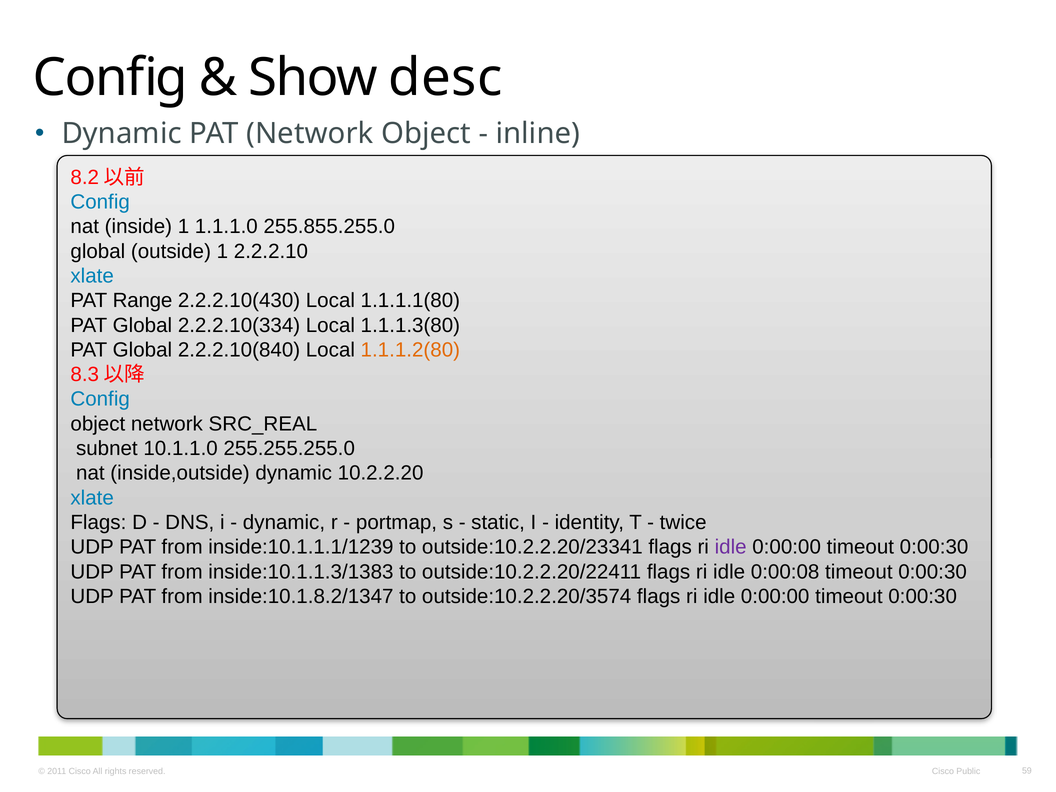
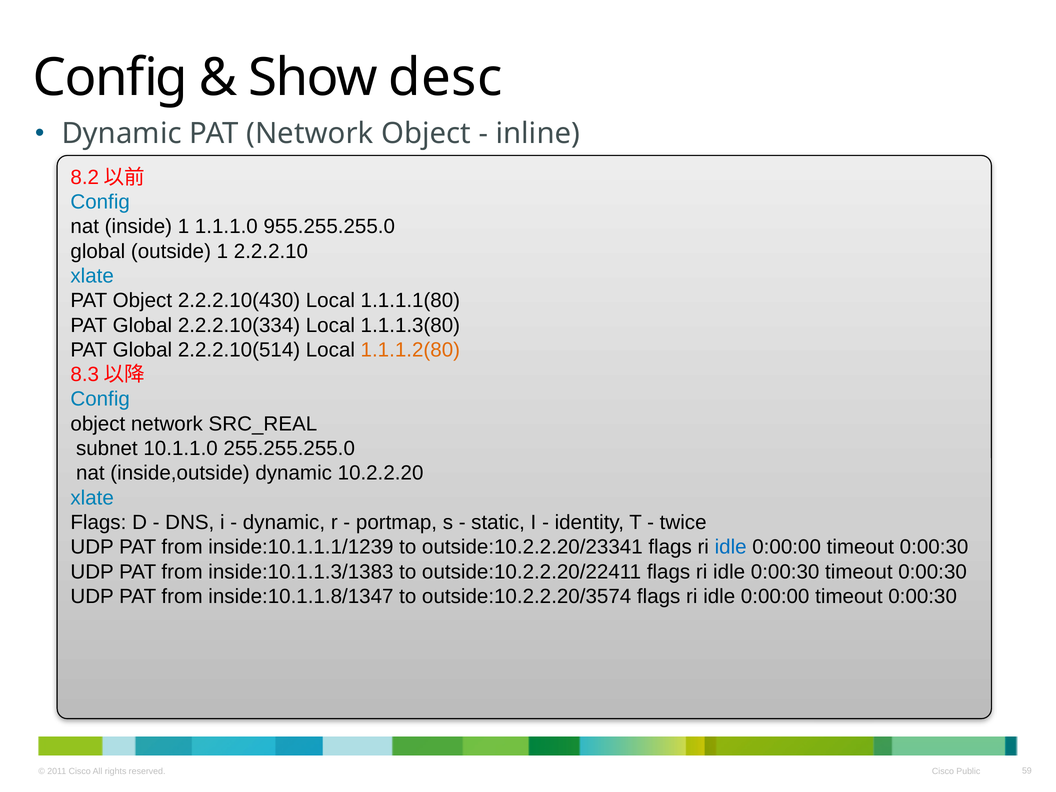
255.855.255.0: 255.855.255.0 -> 955.255.255.0
PAT Range: Range -> Object
2.2.2.10(840: 2.2.2.10(840 -> 2.2.2.10(514
idle at (731, 547) colour: purple -> blue
idle 0:00:08: 0:00:08 -> 0:00:30
inside:10.1.8.2/1347: inside:10.1.8.2/1347 -> inside:10.1.1.8/1347
